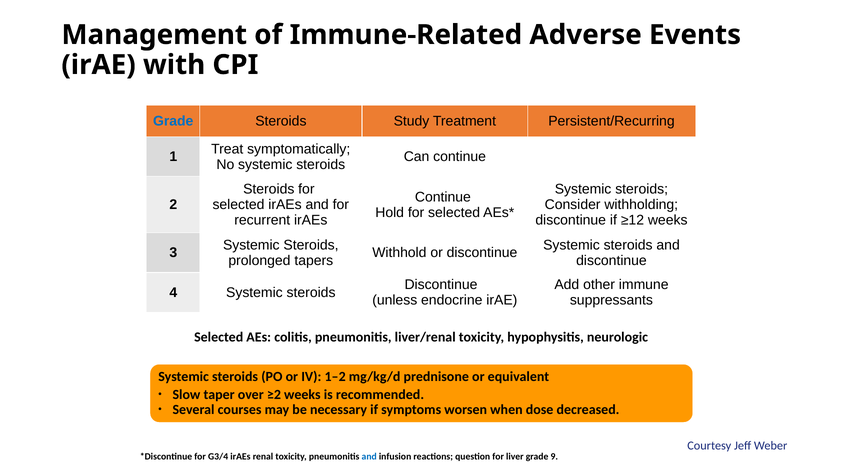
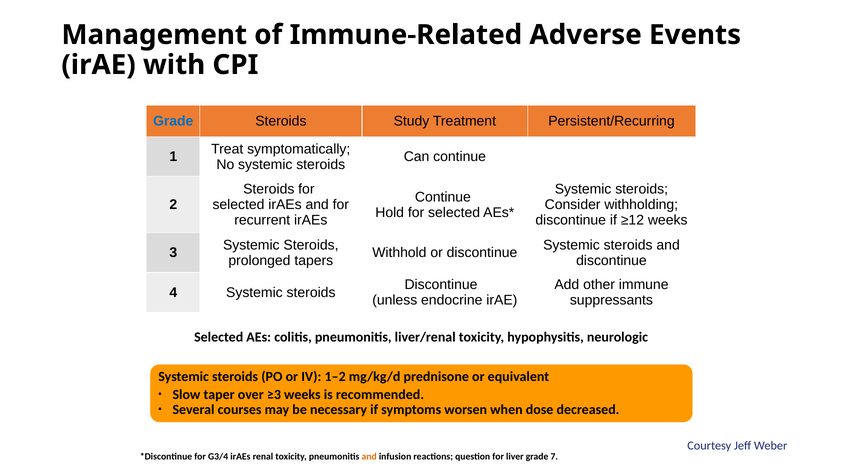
≥2: ≥2 -> ≥3
and at (369, 456) colour: blue -> orange
9: 9 -> 7
